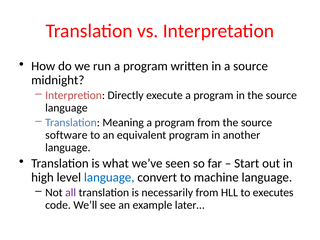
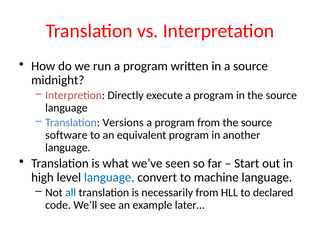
Meaning: Meaning -> Versions
all colour: purple -> blue
executes: executes -> declared
